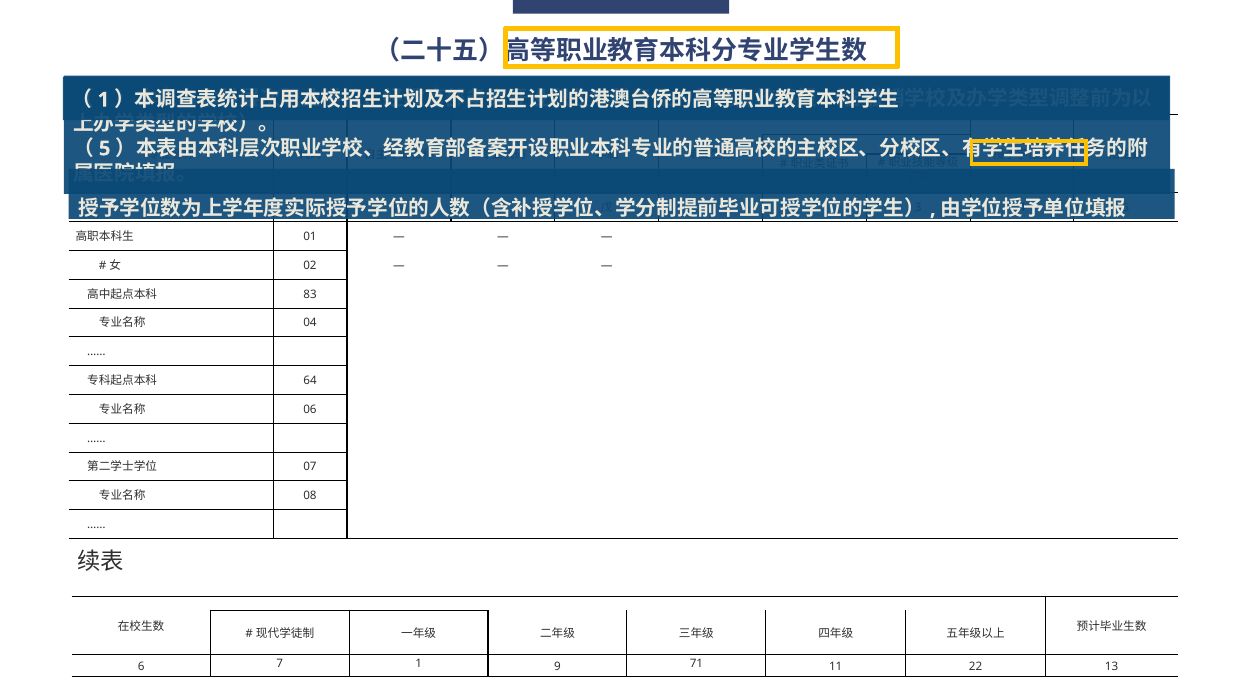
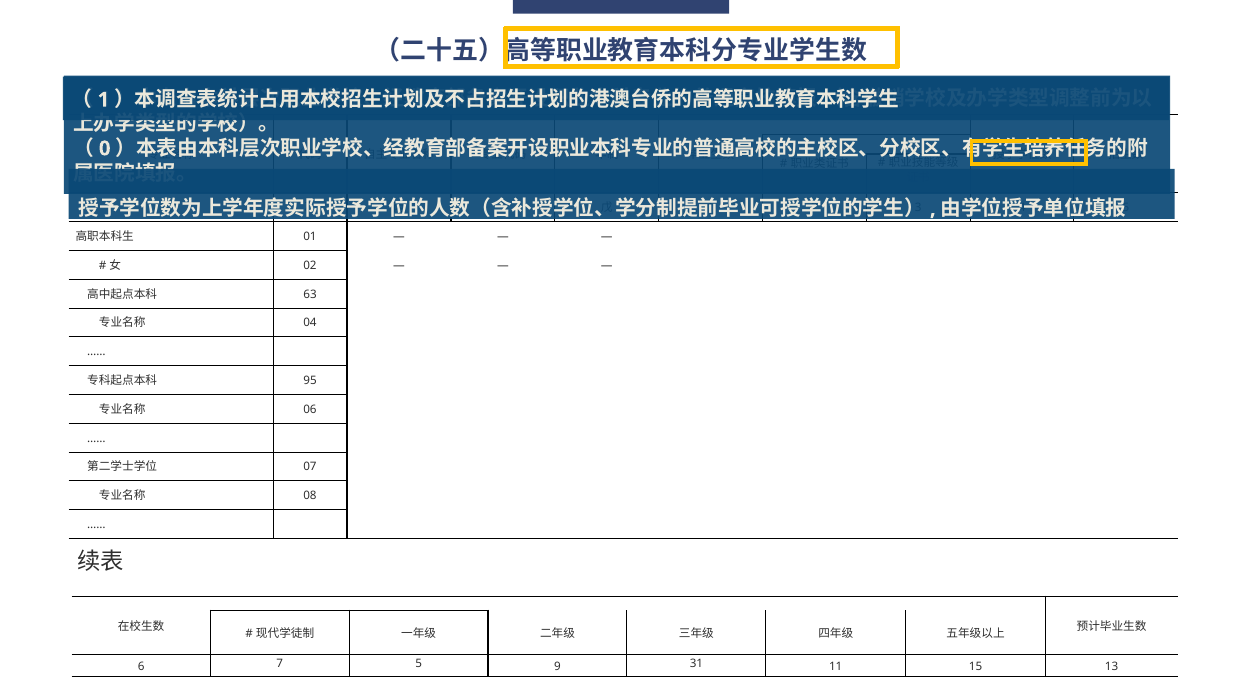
5 at (105, 149): 5 -> 0
83: 83 -> 63
64: 64 -> 95
7 1: 1 -> 5
71: 71 -> 31
22: 22 -> 15
